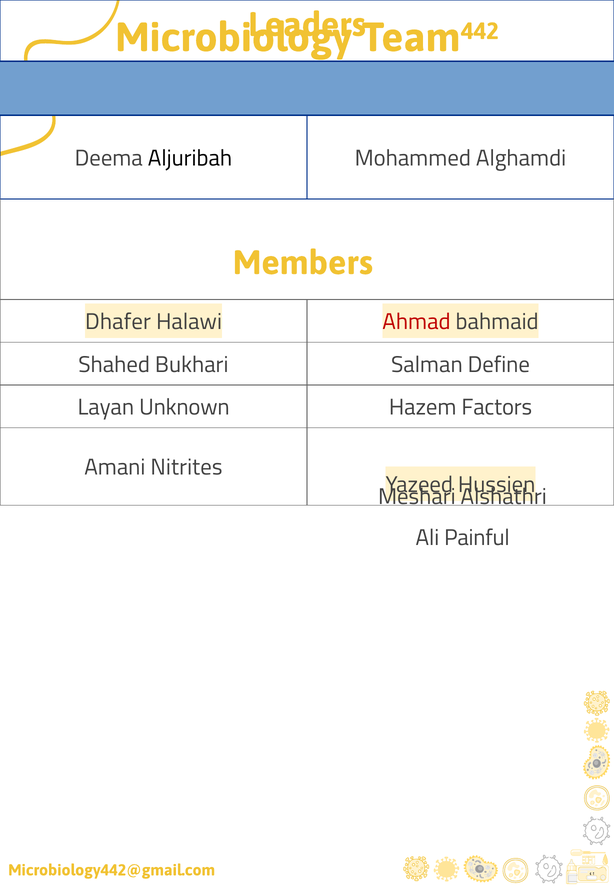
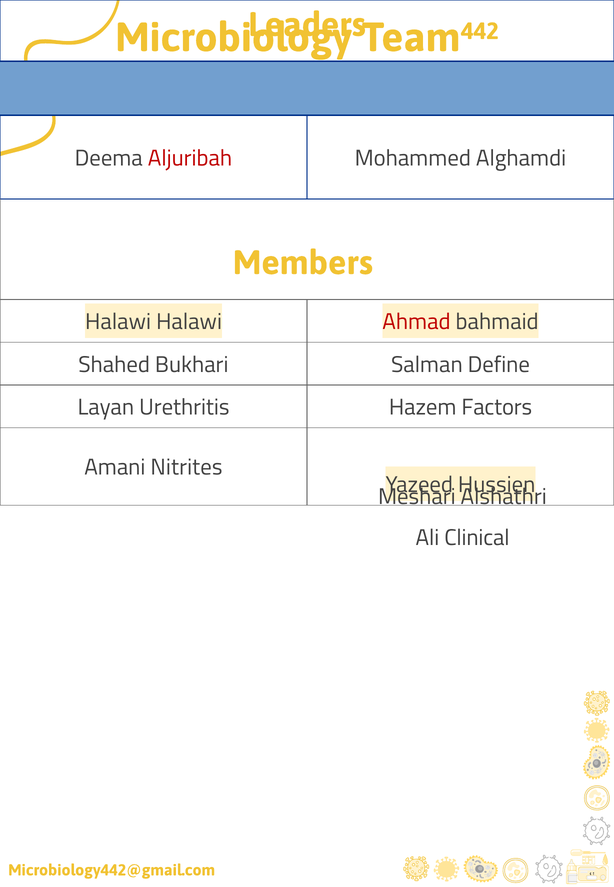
Aljuribah colour: black -> red
Dhafer at (118, 322): Dhafer -> Halawi
Unknown: Unknown -> Urethritis
Painful: Painful -> Clinical
